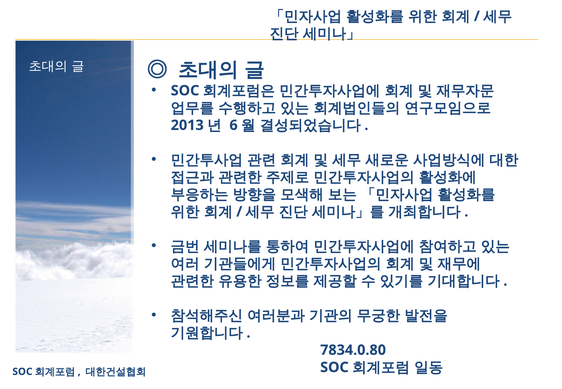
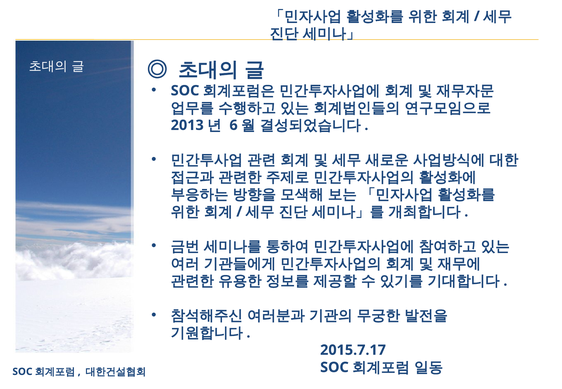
7834.0.80: 7834.0.80 -> 2015.7.17
